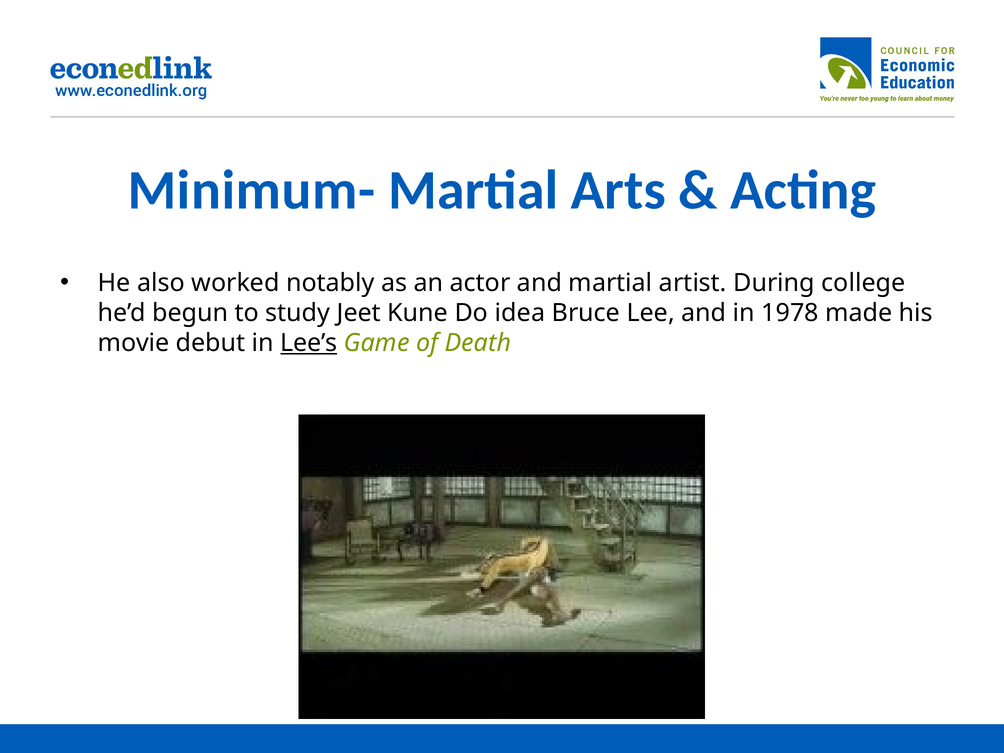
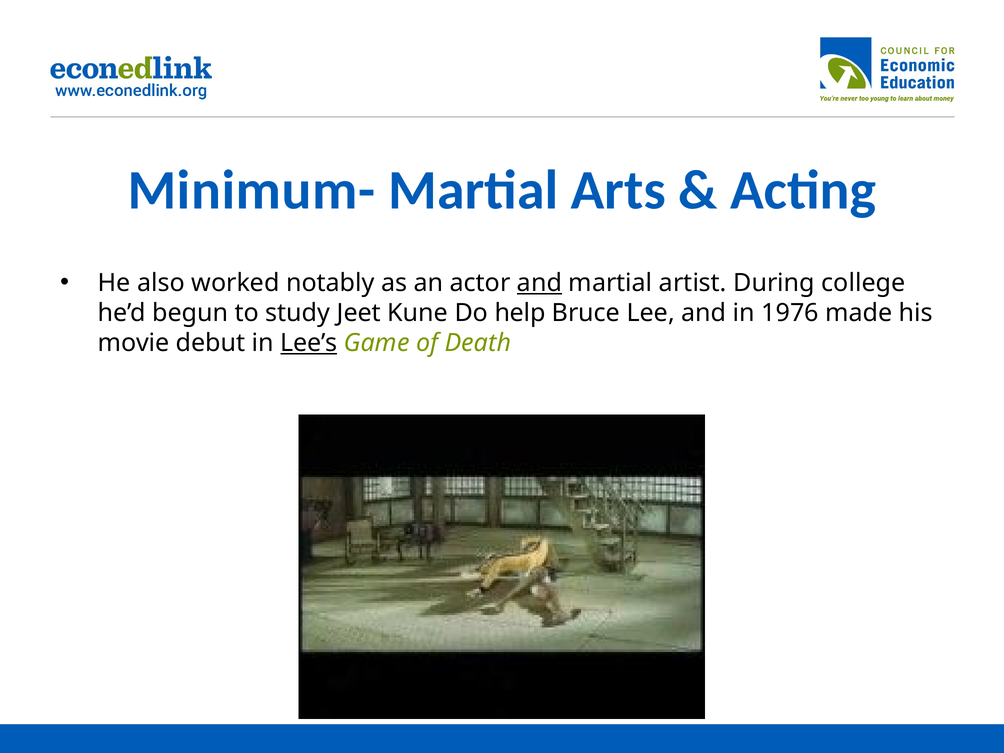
and at (539, 283) underline: none -> present
idea: idea -> help
1978: 1978 -> 1976
